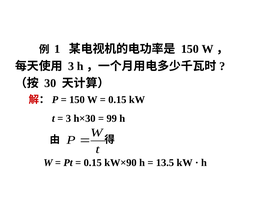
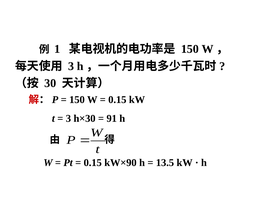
99: 99 -> 91
